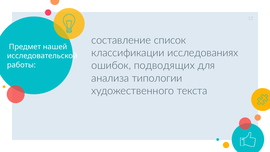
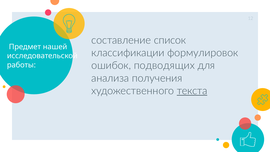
исследованиях: исследованиях -> формулировок
типологии: типологии -> получения
текста underline: none -> present
